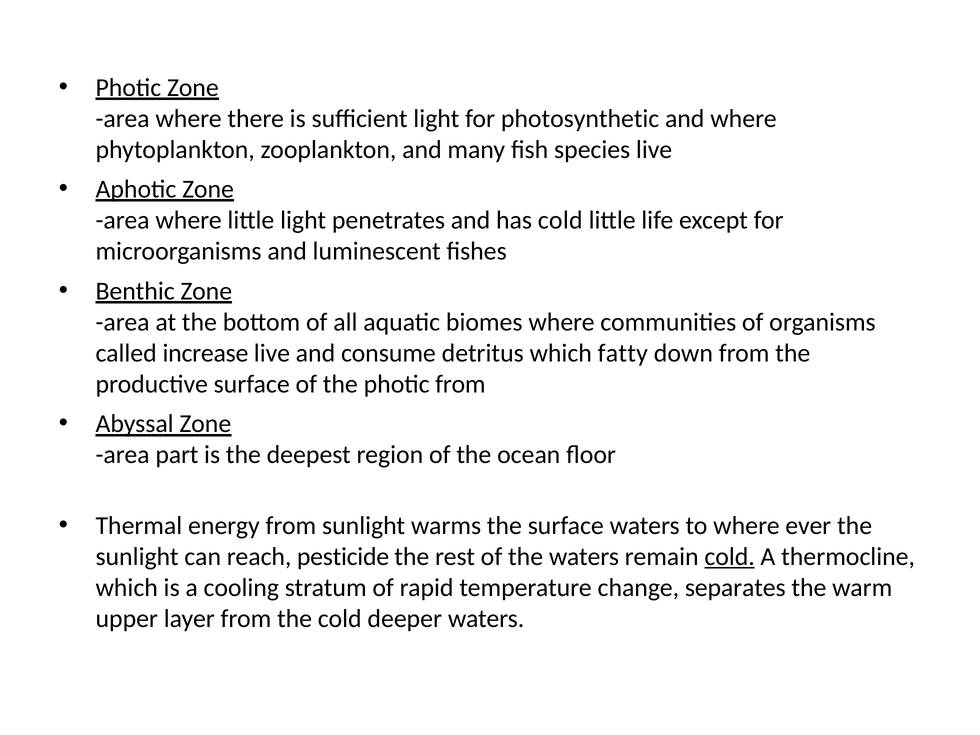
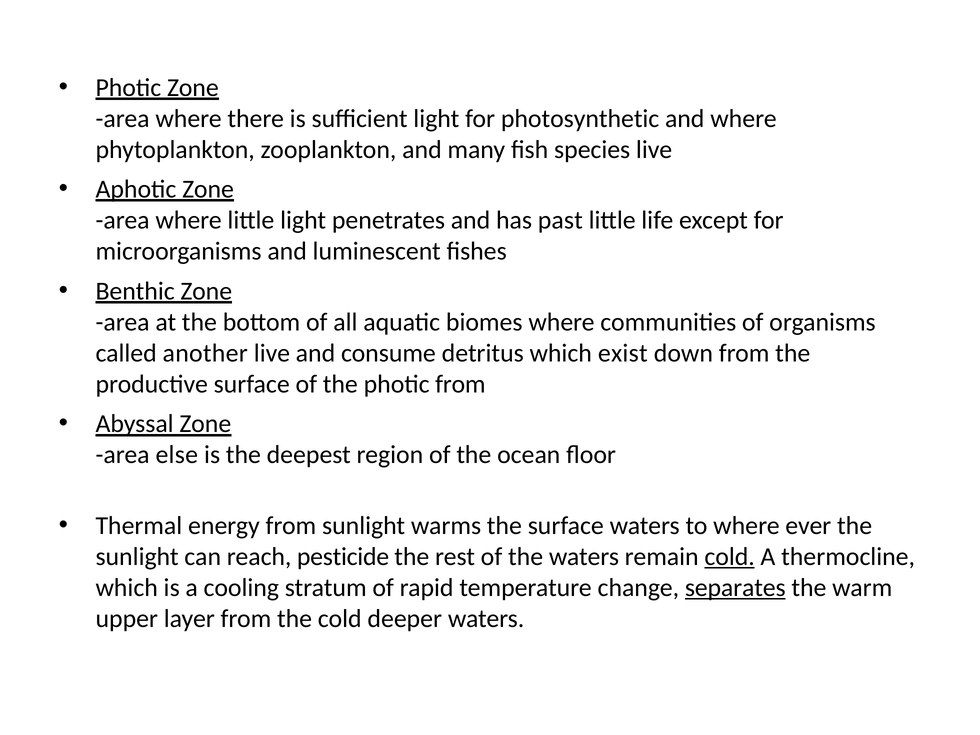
has cold: cold -> past
increase: increase -> another
fatty: fatty -> exist
part: part -> else
separates underline: none -> present
